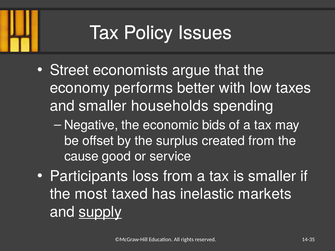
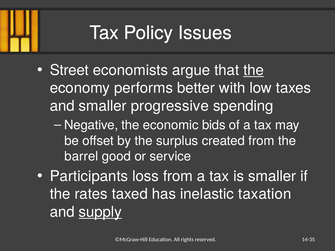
the at (254, 70) underline: none -> present
households: households -> progressive
cause: cause -> barrel
most: most -> rates
markets: markets -> taxation
